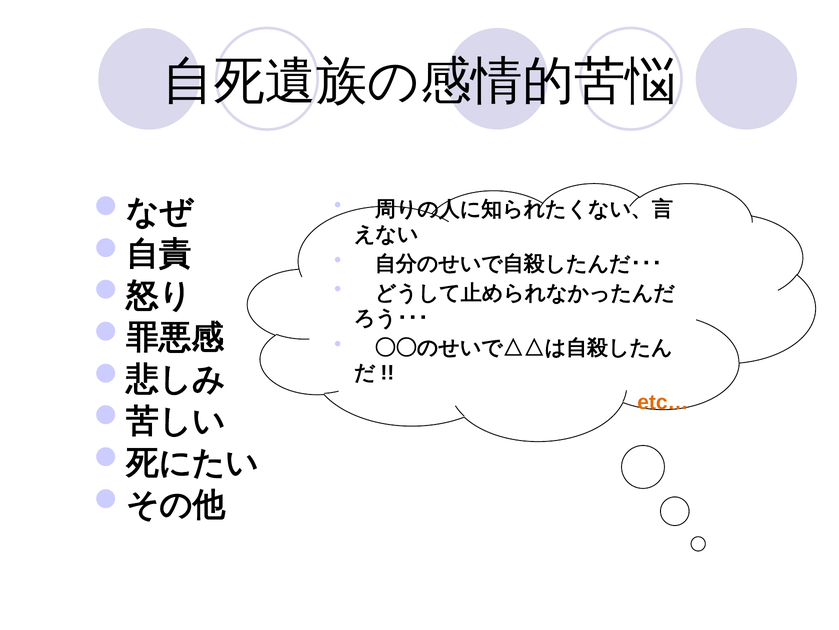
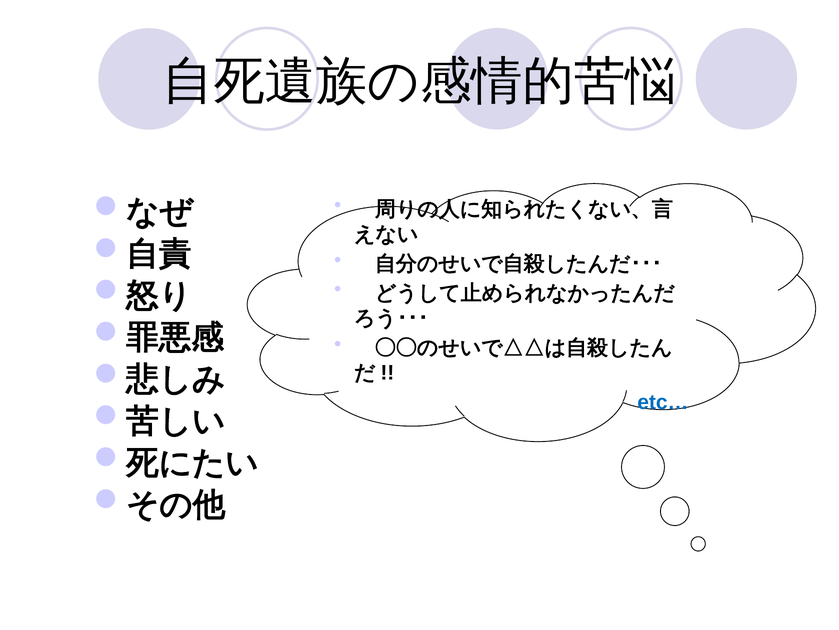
etc… colour: orange -> blue
